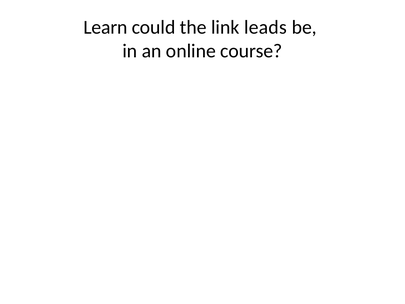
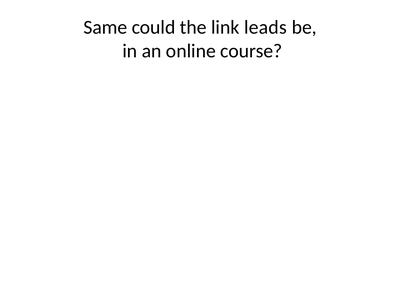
Learn: Learn -> Same
